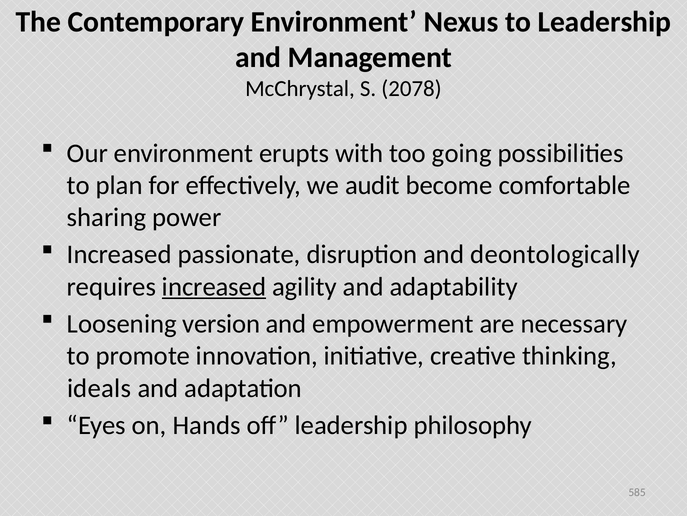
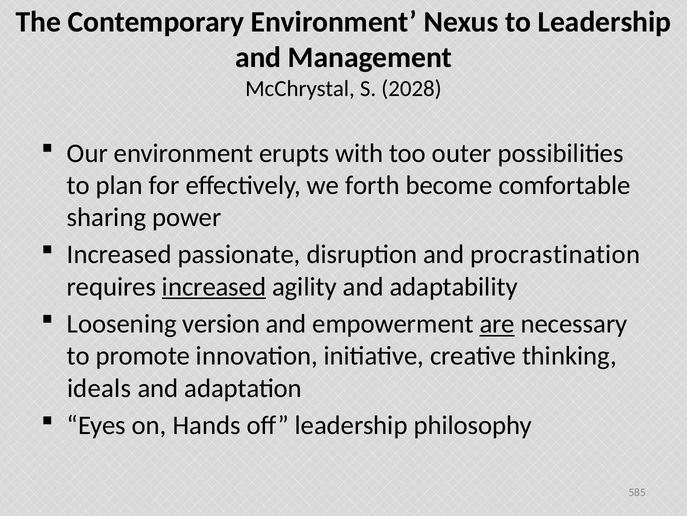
2078: 2078 -> 2028
going: going -> outer
audit: audit -> forth
deontologically: deontologically -> procrastination
are underline: none -> present
